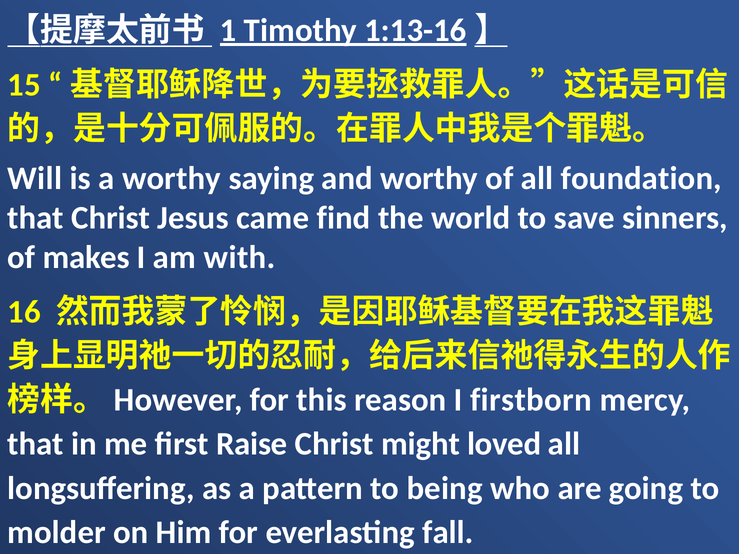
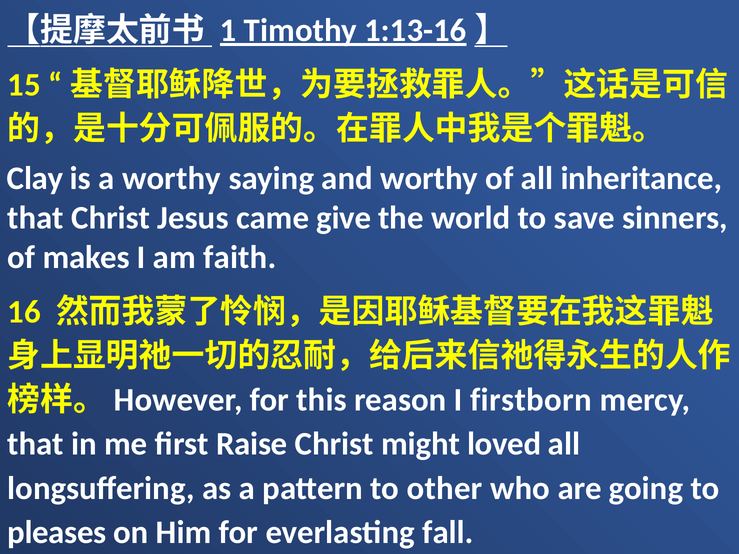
Will: Will -> Clay
foundation: foundation -> inheritance
find: find -> give
with: with -> faith
being: being -> other
molder: molder -> pleases
